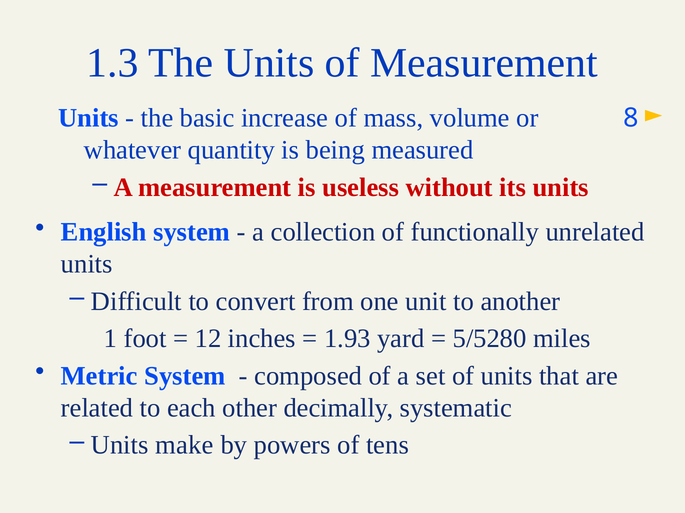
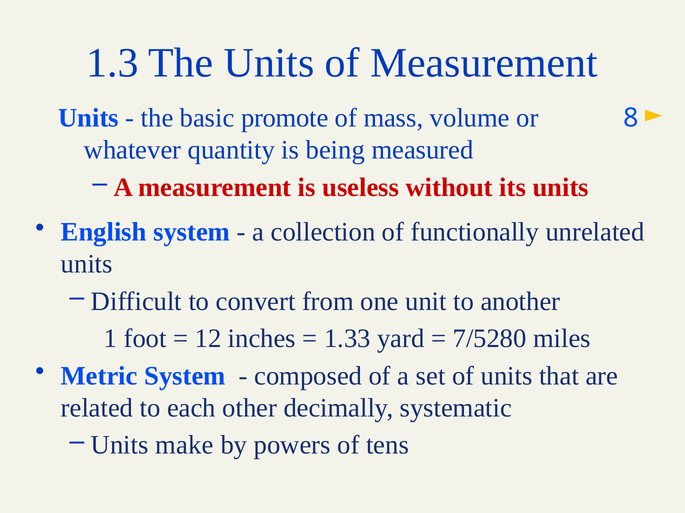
increase: increase -> promote
1.93: 1.93 -> 1.33
5/5280: 5/5280 -> 7/5280
